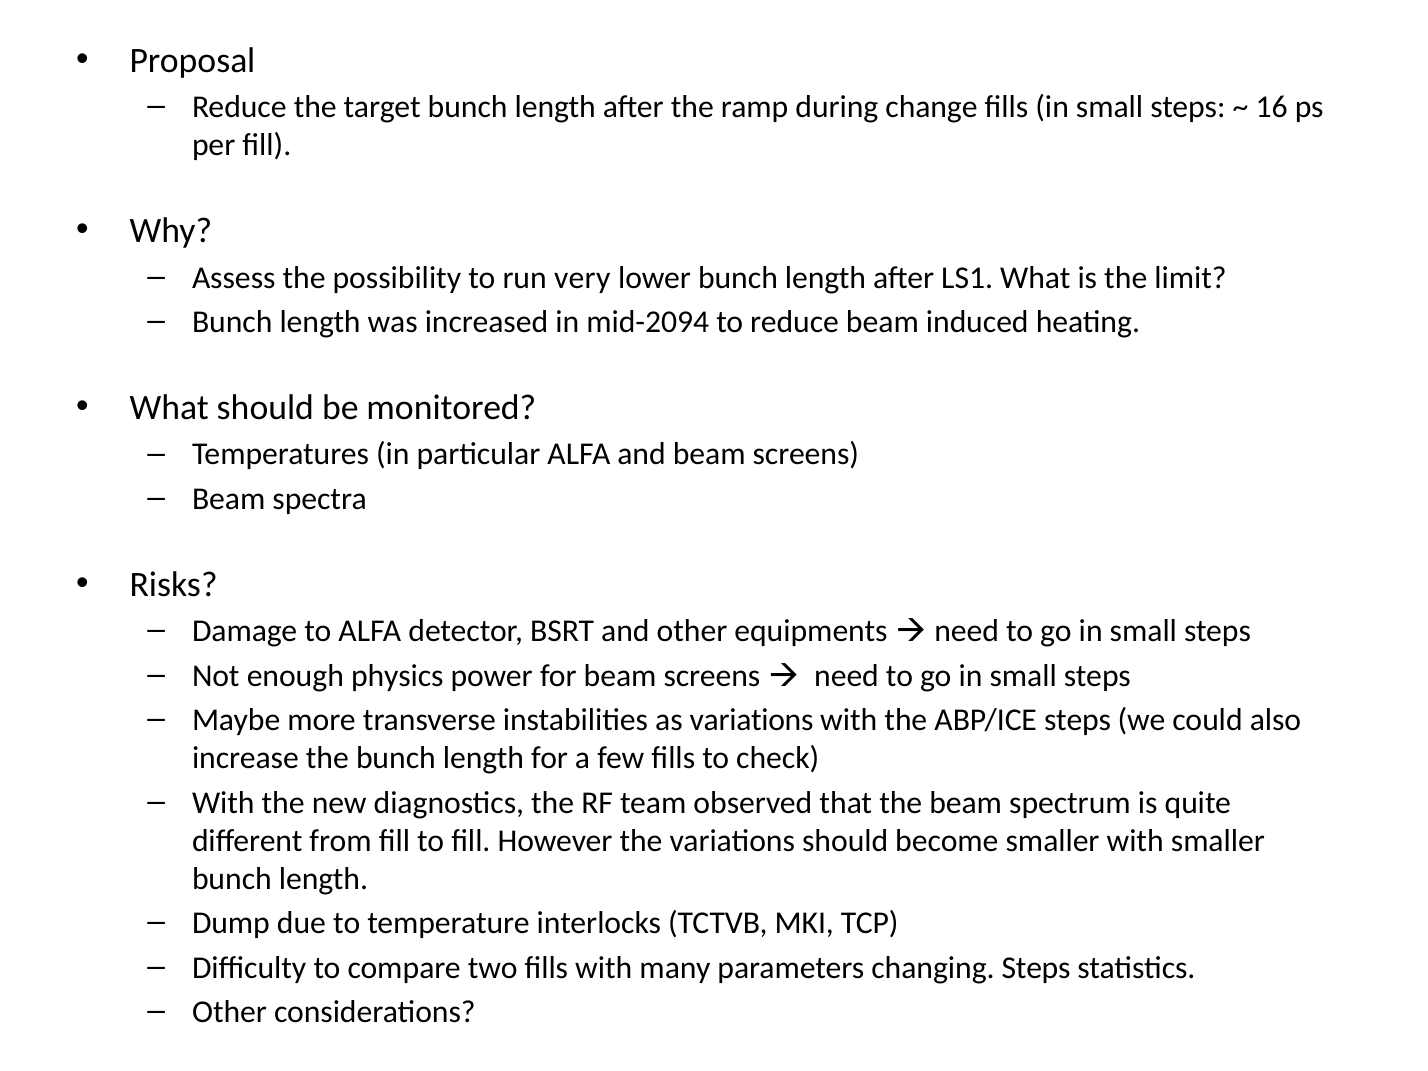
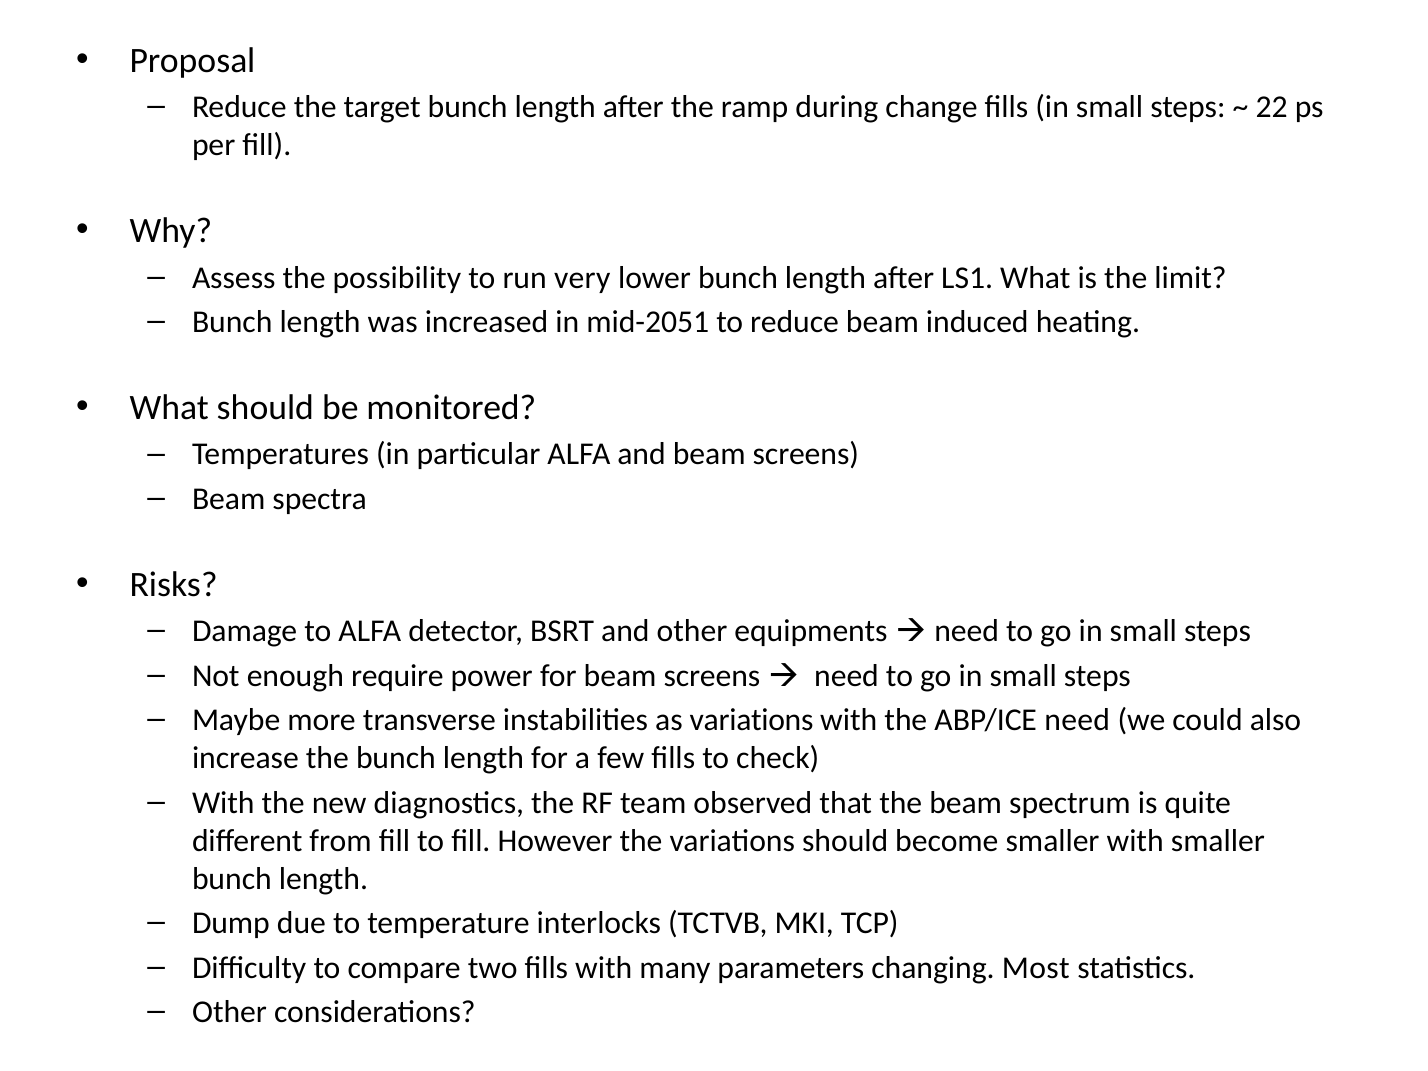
16: 16 -> 22
mid-2094: mid-2094 -> mid-2051
physics: physics -> require
ABP/ICE steps: steps -> need
changing Steps: Steps -> Most
